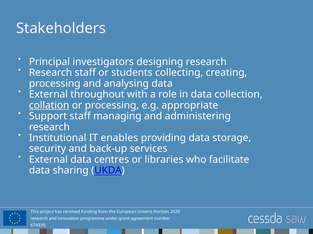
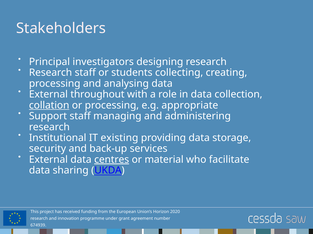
enables: enables -> existing
centres underline: none -> present
libraries: libraries -> material
